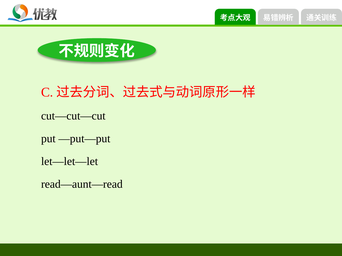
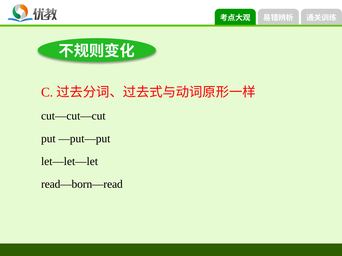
read—aunt—read: read—aunt—read -> read—born—read
